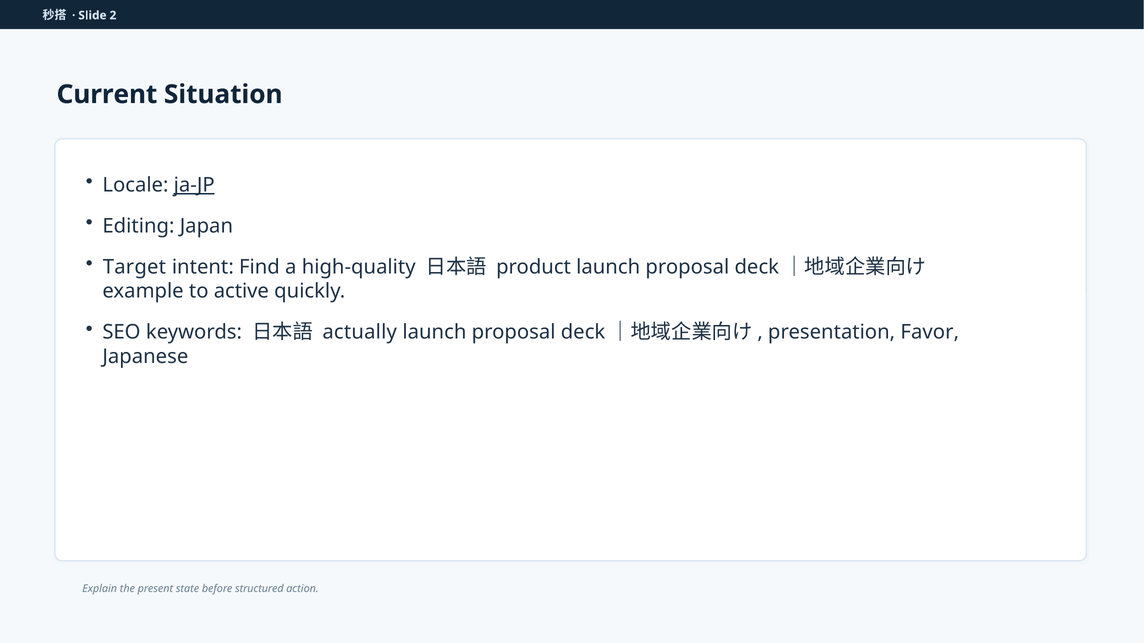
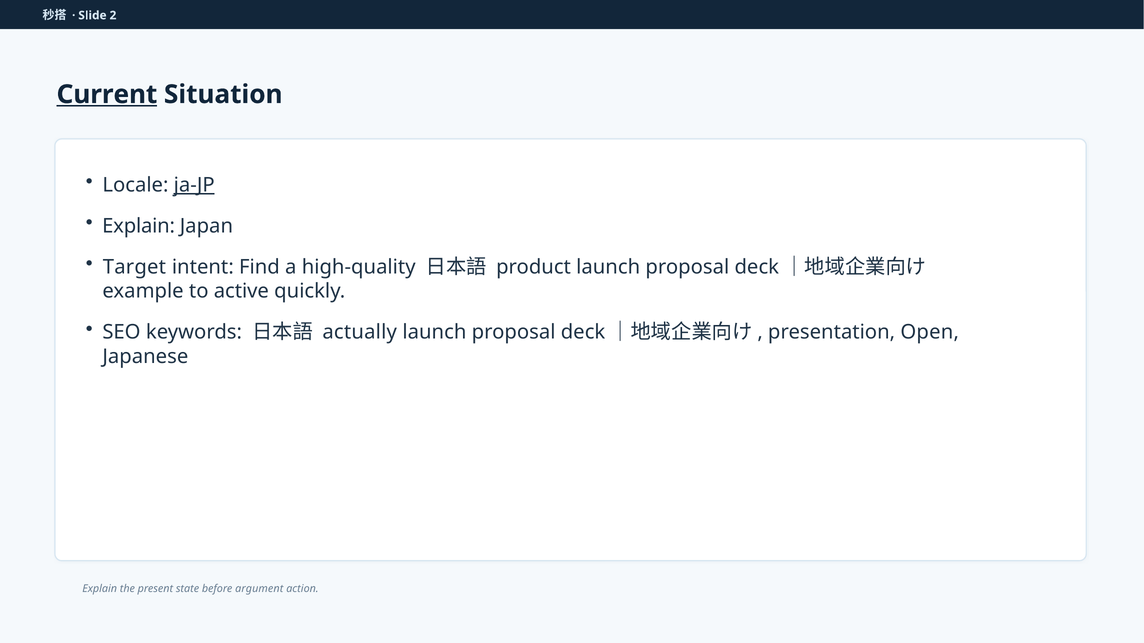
Current underline: none -> present
Editing at (138, 226): Editing -> Explain
Favor: Favor -> Open
structured: structured -> argument
